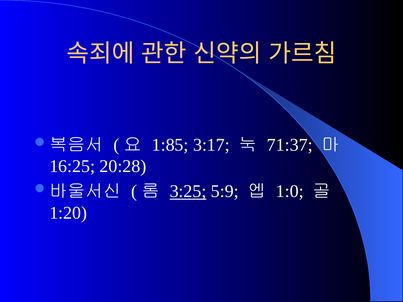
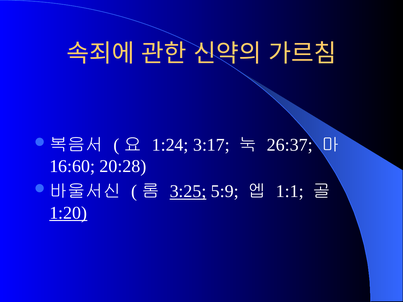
1:85: 1:85 -> 1:24
71:37: 71:37 -> 26:37
16:25: 16:25 -> 16:60
1:0: 1:0 -> 1:1
1:20 underline: none -> present
